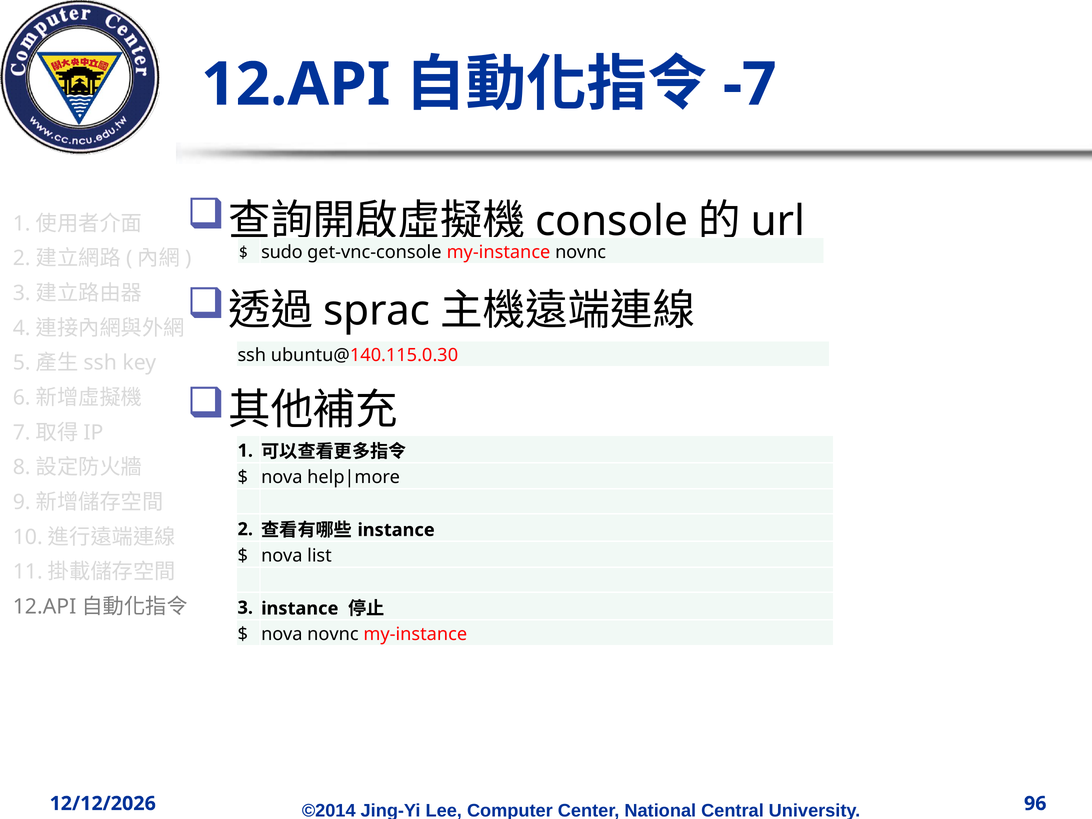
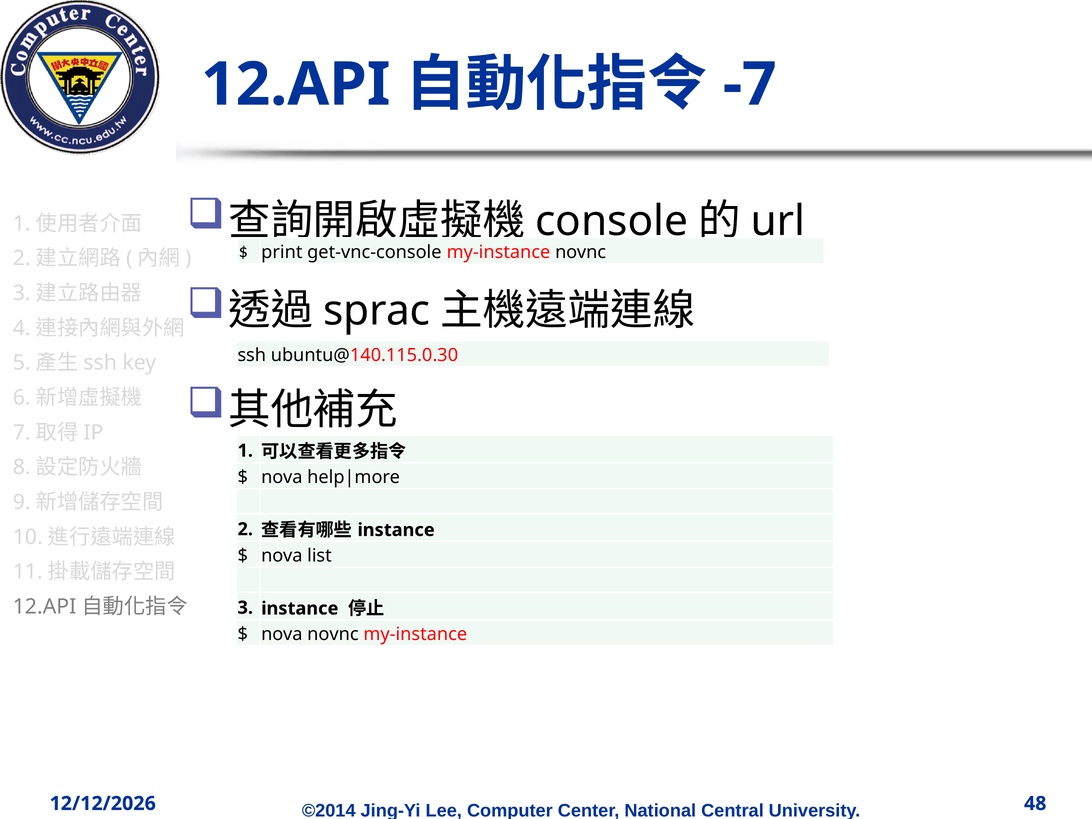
sudo: sudo -> print
96: 96 -> 48
